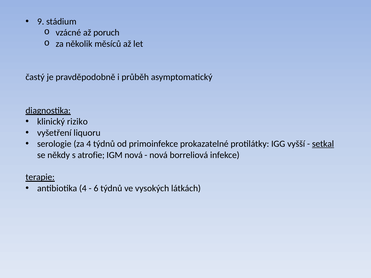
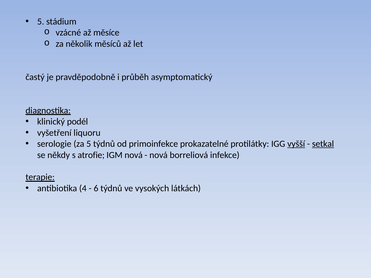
9 at (41, 22): 9 -> 5
poruch: poruch -> měsíce
riziko: riziko -> podél
za 4: 4 -> 5
vyšší underline: none -> present
